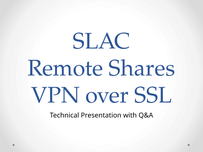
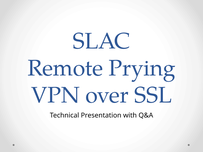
Shares: Shares -> Prying
